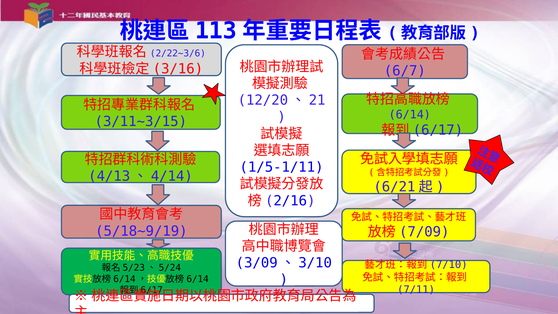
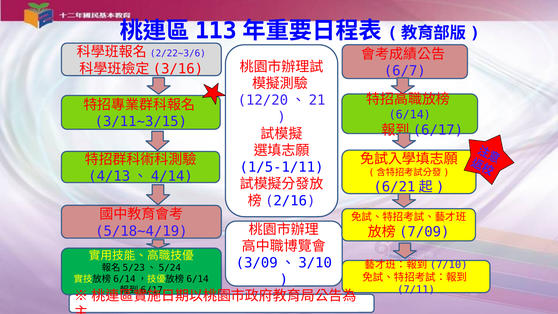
5/18~9/19: 5/18~9/19 -> 5/18~4/19
